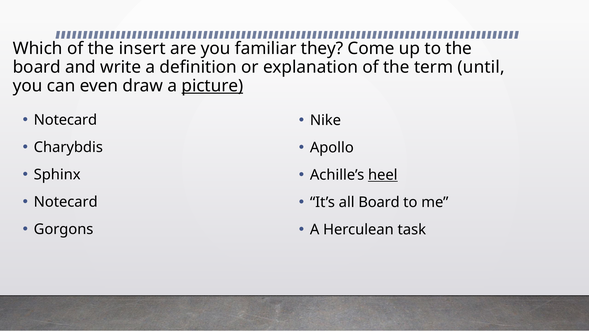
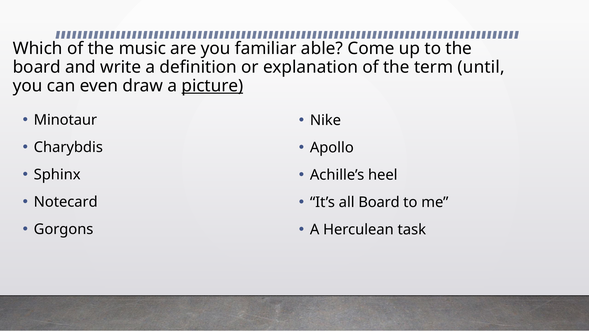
insert: insert -> music
they: they -> able
Notecard at (65, 120): Notecard -> Minotaur
heel underline: present -> none
